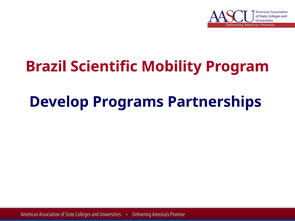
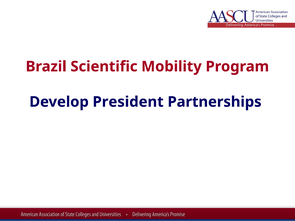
Programs: Programs -> President
